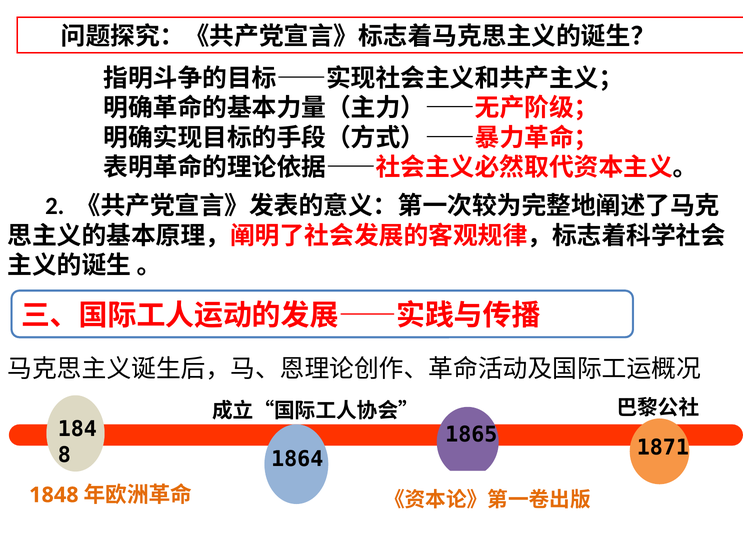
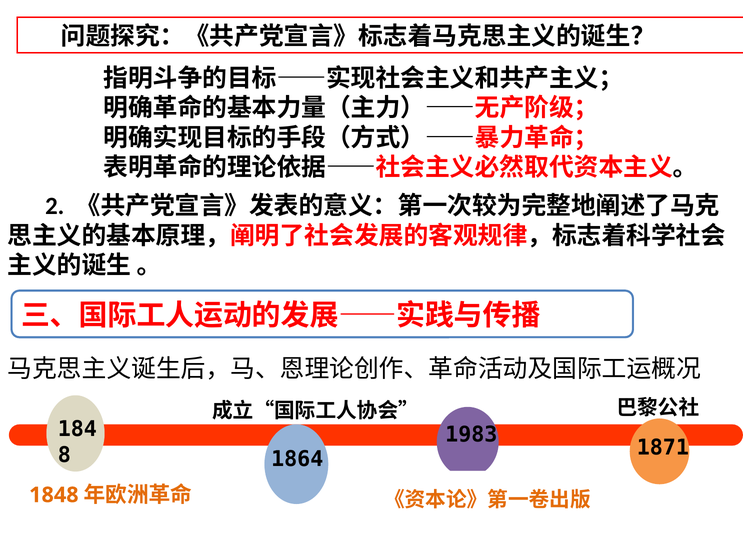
1865: 1865 -> 1983
